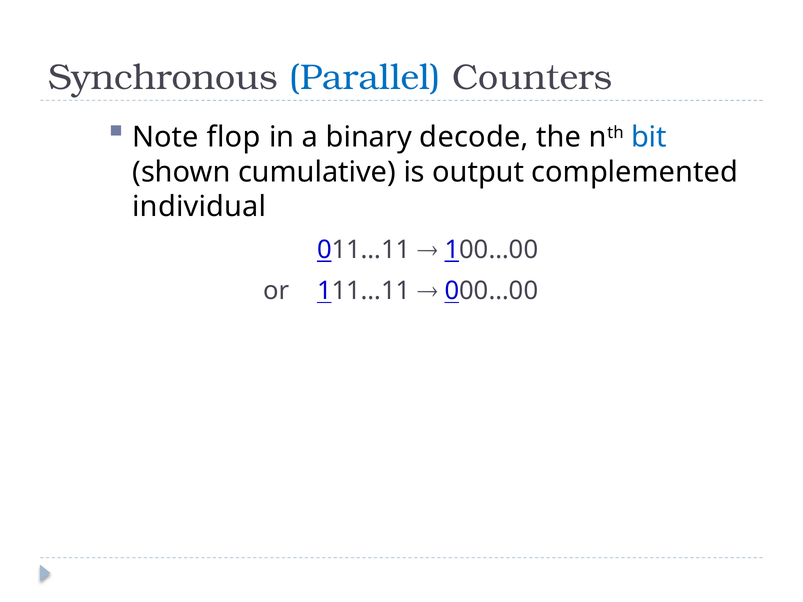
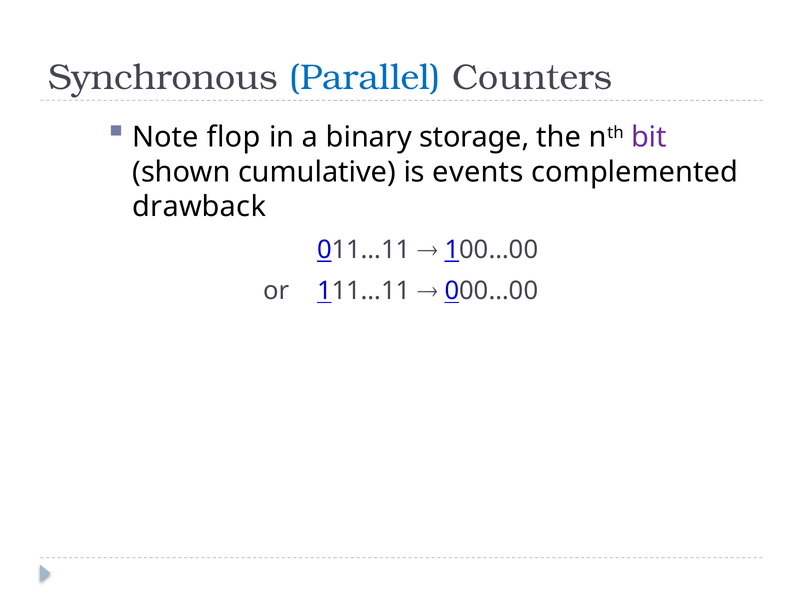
decode: decode -> storage
bit colour: blue -> purple
output: output -> events
individual: individual -> drawback
